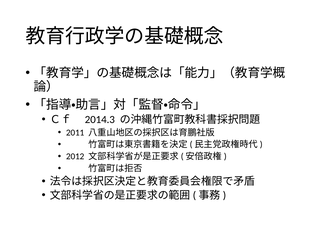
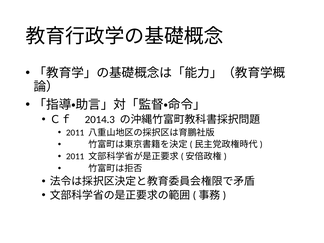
2012 at (75, 156): 2012 -> 2011
